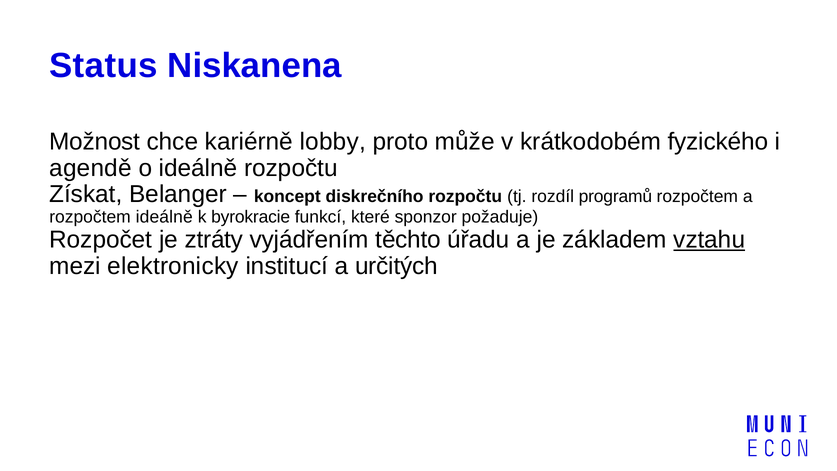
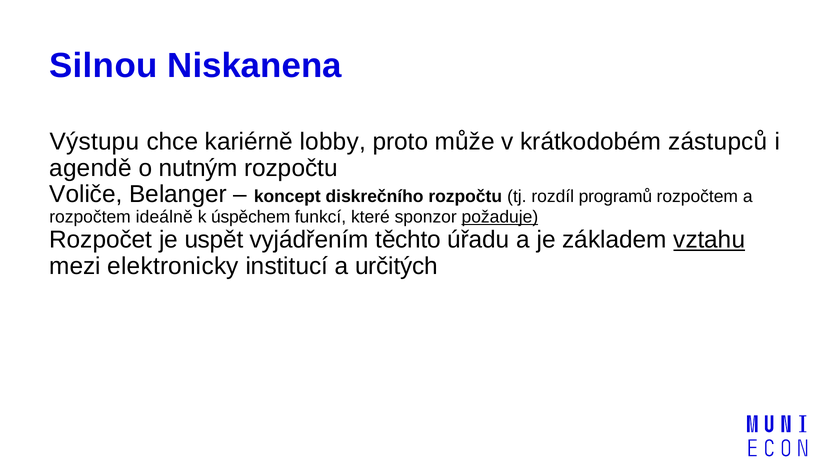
Status: Status -> Silnou
Možnost: Možnost -> Výstupu
fyzického: fyzického -> zástupců
o ideálně: ideálně -> nutným
Získat: Získat -> Voliče
byrokracie: byrokracie -> úspěchem
požaduje underline: none -> present
ztráty: ztráty -> uspět
